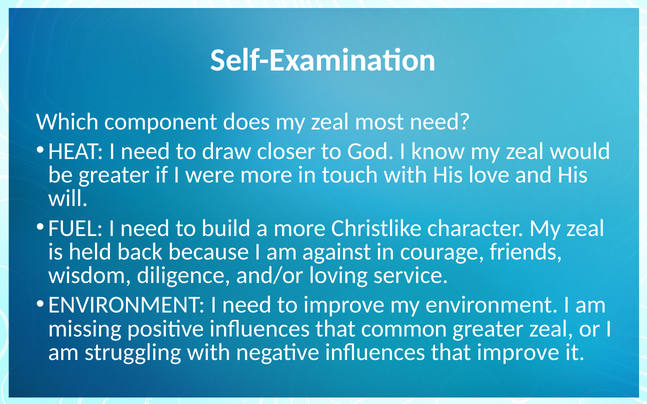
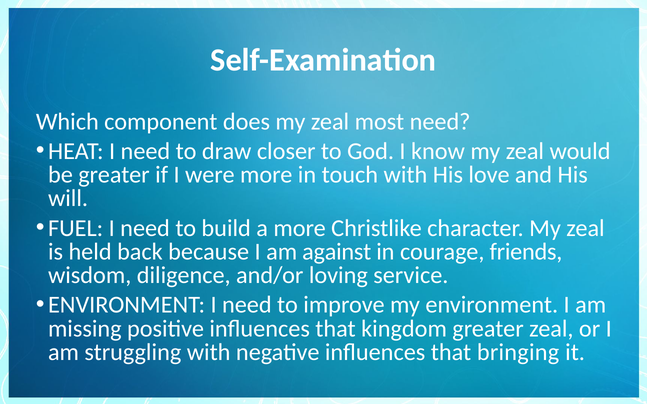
common: common -> kingdom
that improve: improve -> bringing
